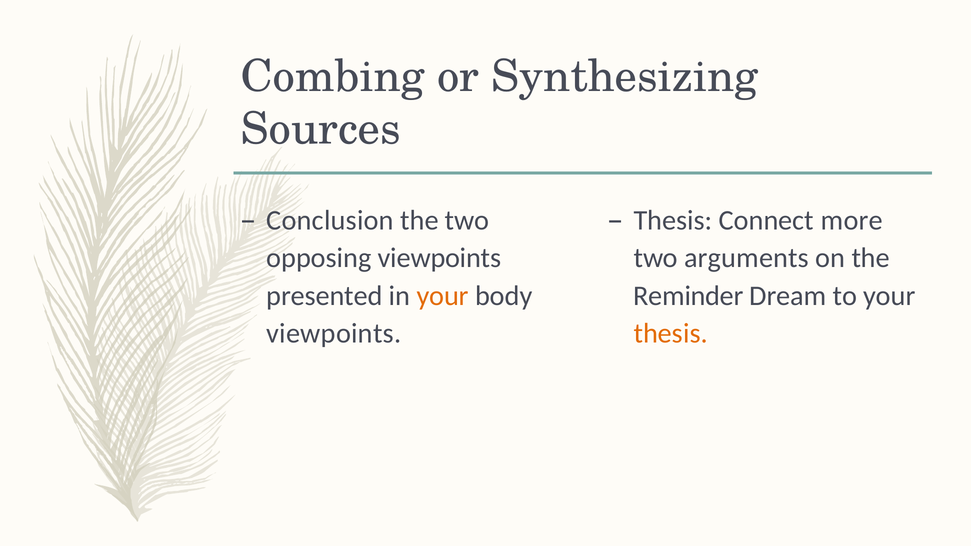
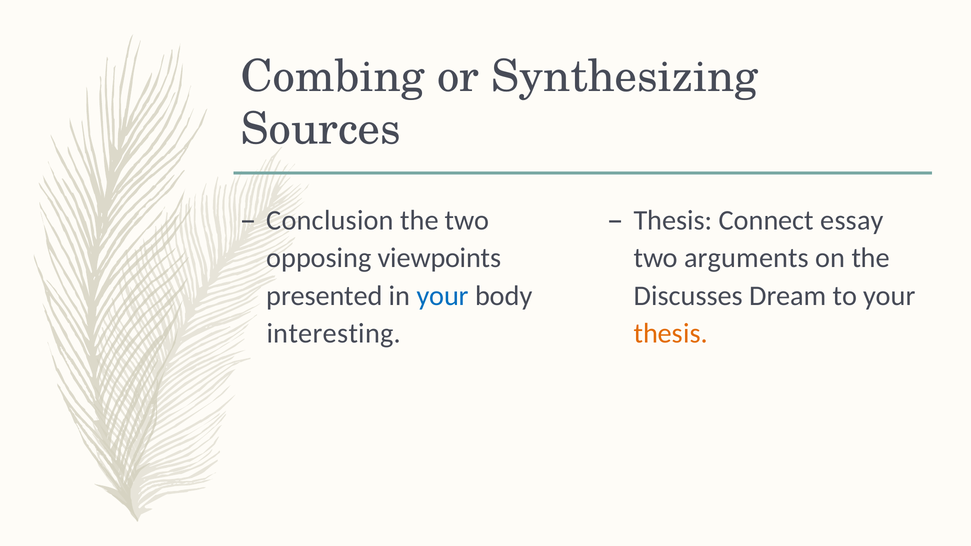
more: more -> essay
your at (443, 296) colour: orange -> blue
Reminder: Reminder -> Discusses
viewpoints at (334, 333): viewpoints -> interesting
